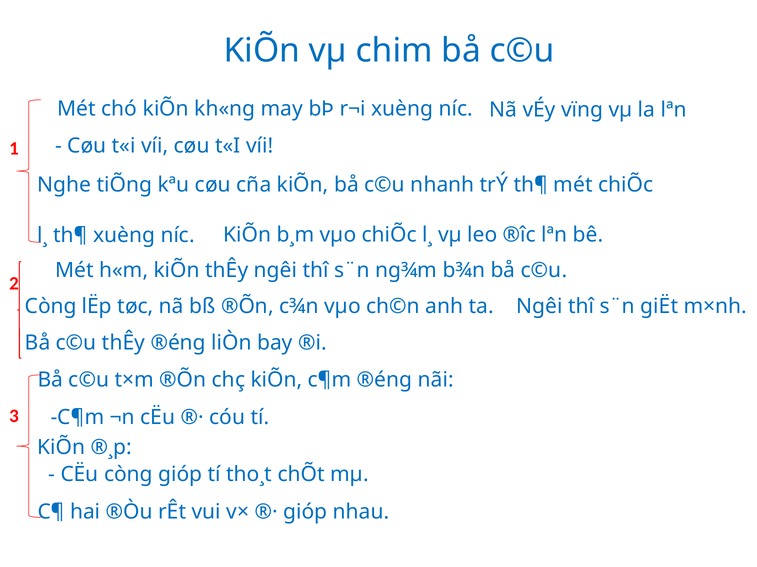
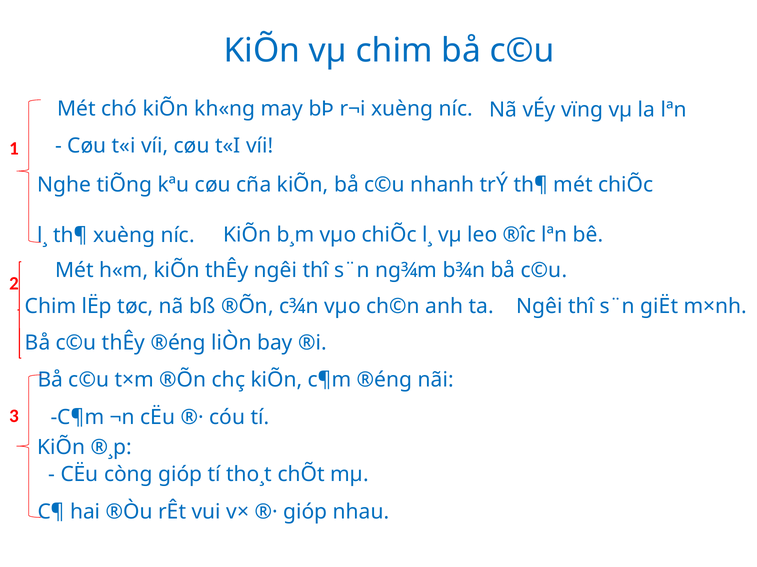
Còng at (51, 307): Còng -> Chim
